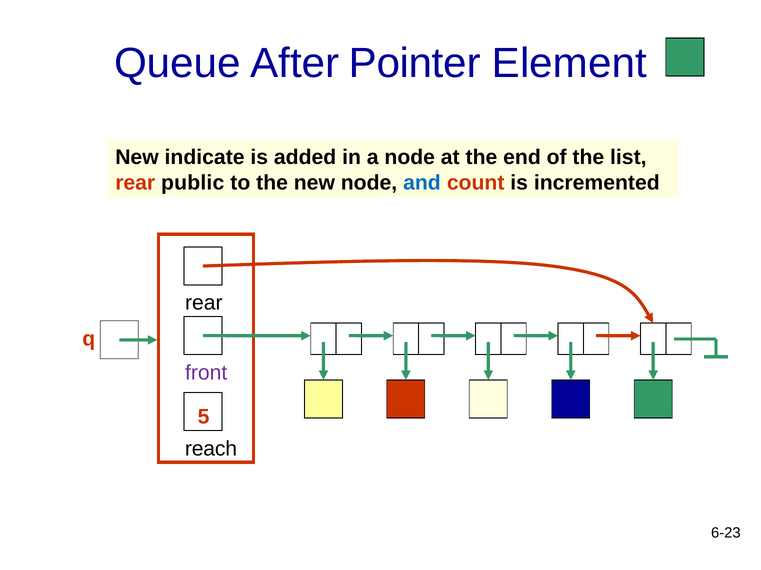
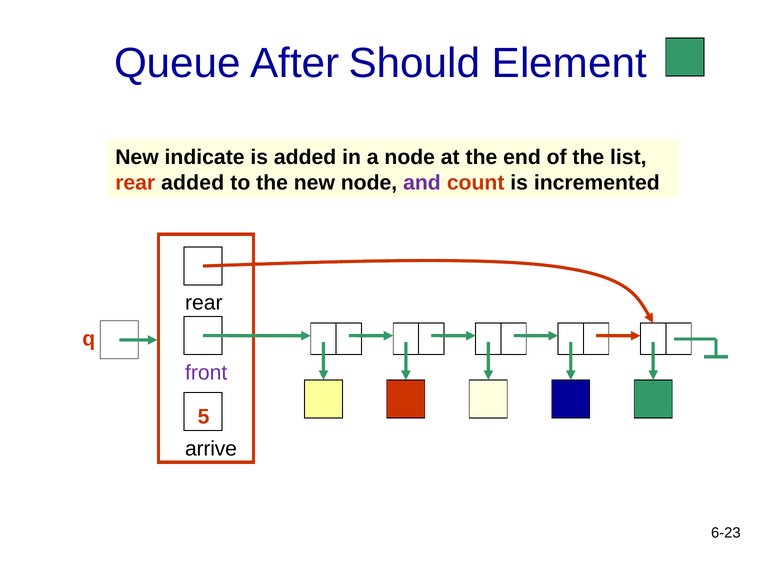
Pointer: Pointer -> Should
rear public: public -> added
and colour: blue -> purple
reach: reach -> arrive
